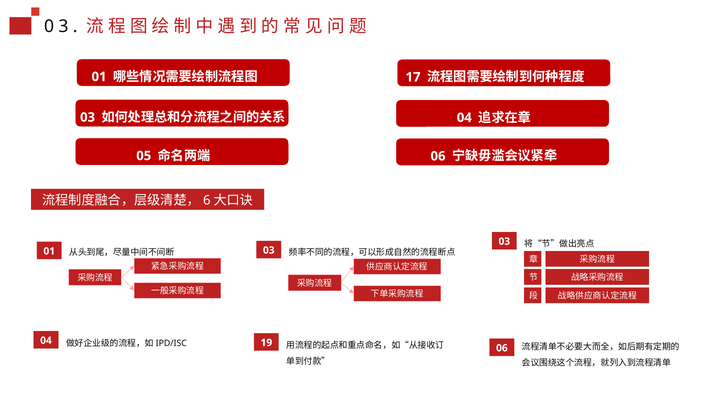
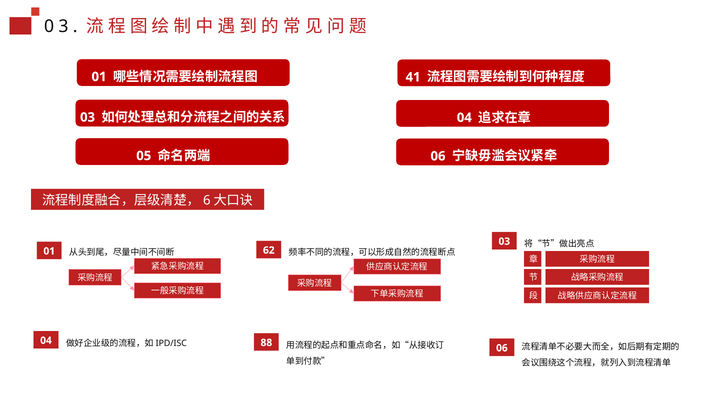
17: 17 -> 41
01 03: 03 -> 62
19: 19 -> 88
